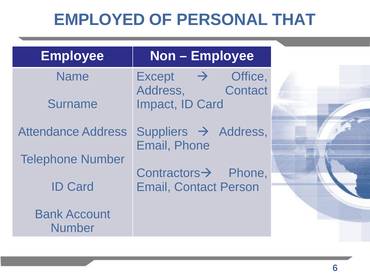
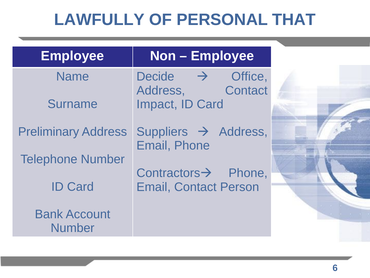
EMPLOYED: EMPLOYED -> LAWFULLY
Except: Except -> Decide
Attendance: Attendance -> Preliminary
